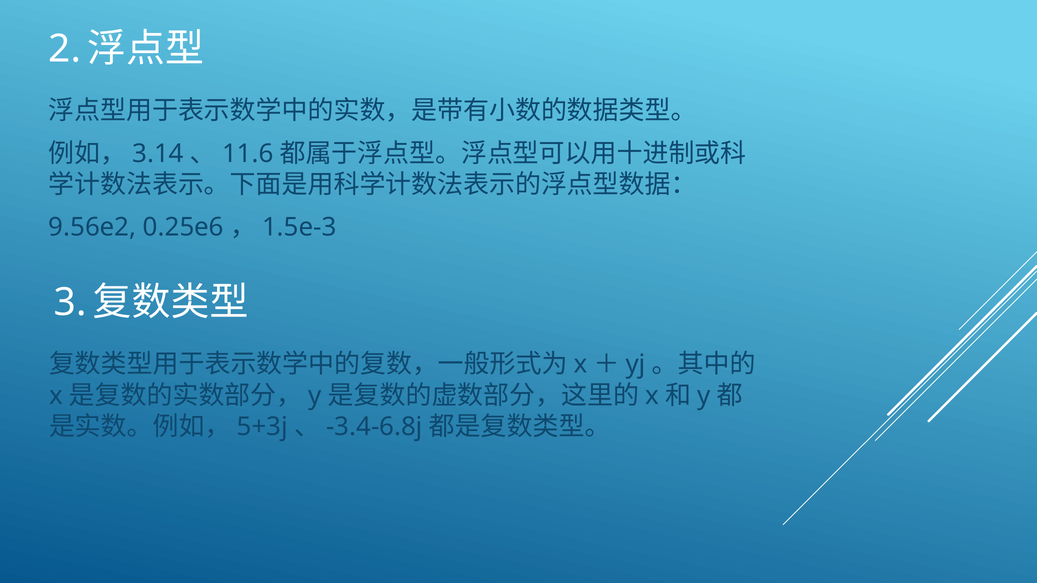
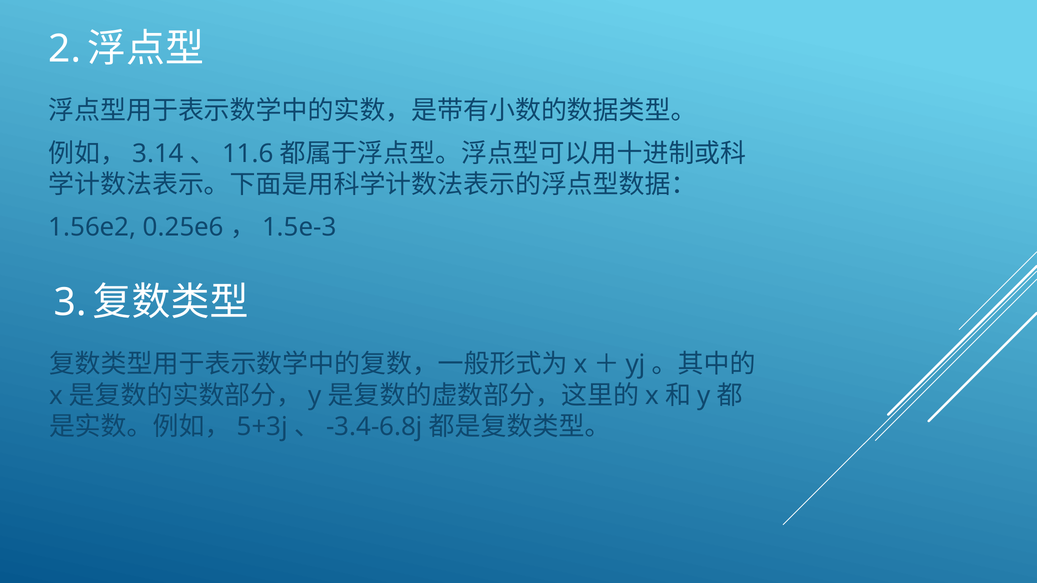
9.56e2: 9.56e2 -> 1.56e2
